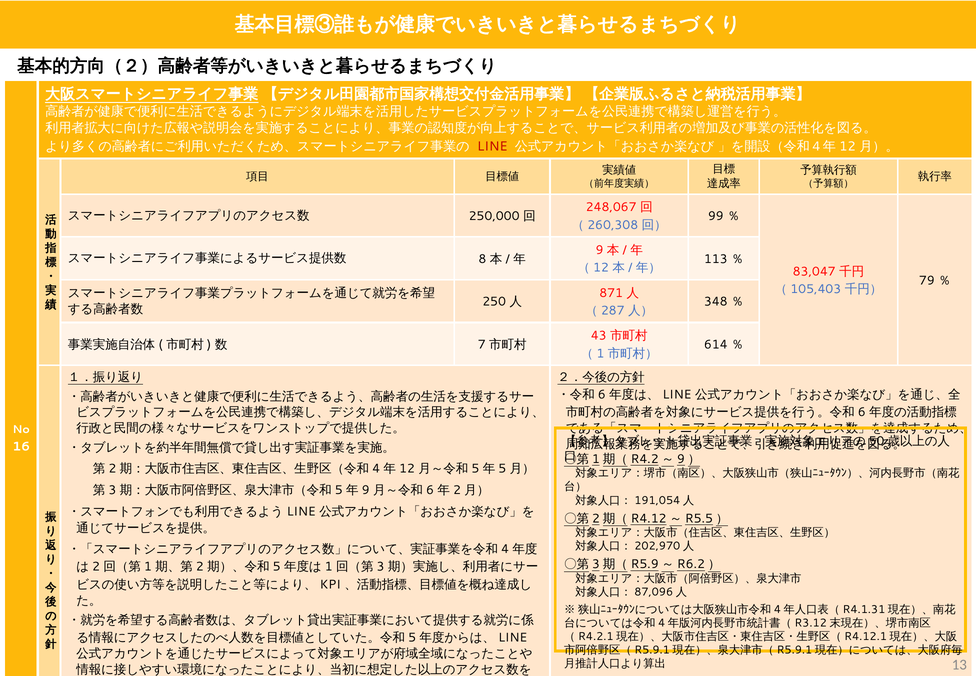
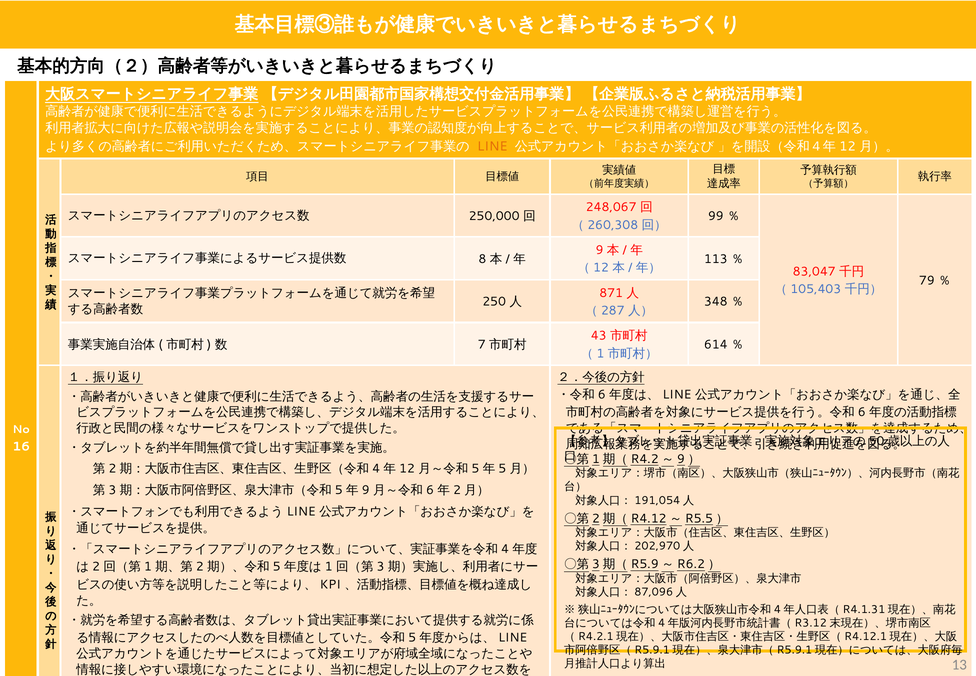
LINE at (492, 146) colour: red -> orange
